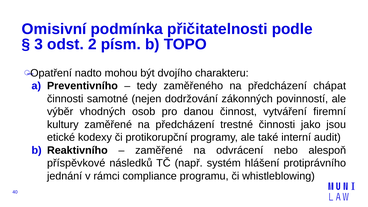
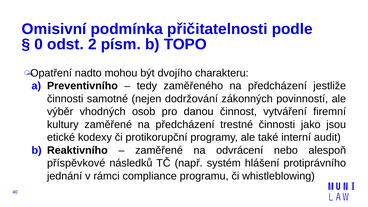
3: 3 -> 0
chápat: chápat -> jestliže
